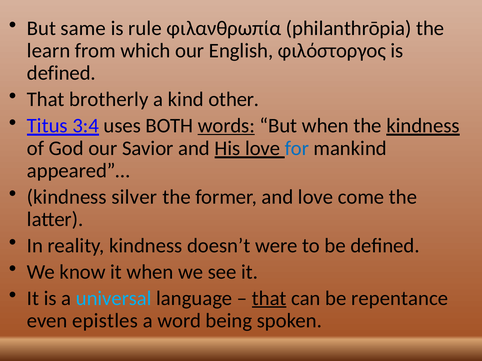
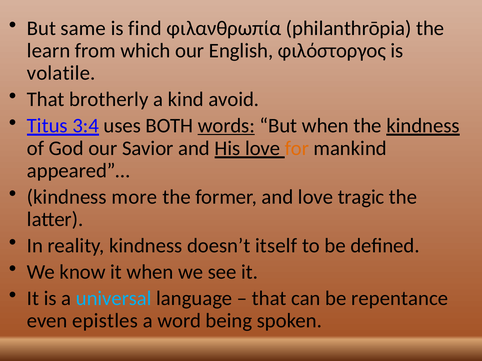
rule: rule -> find
defined at (61, 73): defined -> volatile
other: other -> avoid
for colour: blue -> orange
silver: silver -> more
come: come -> tragic
were: were -> itself
that at (269, 299) underline: present -> none
